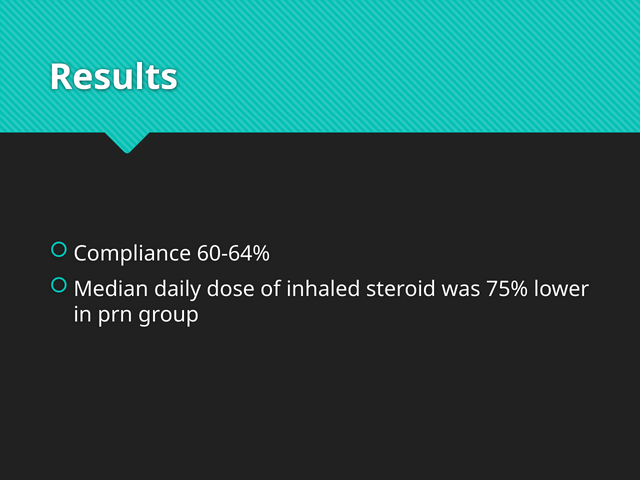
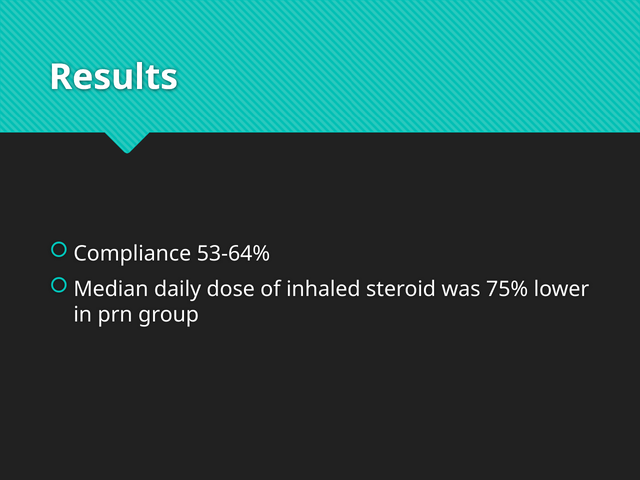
60-64%: 60-64% -> 53-64%
